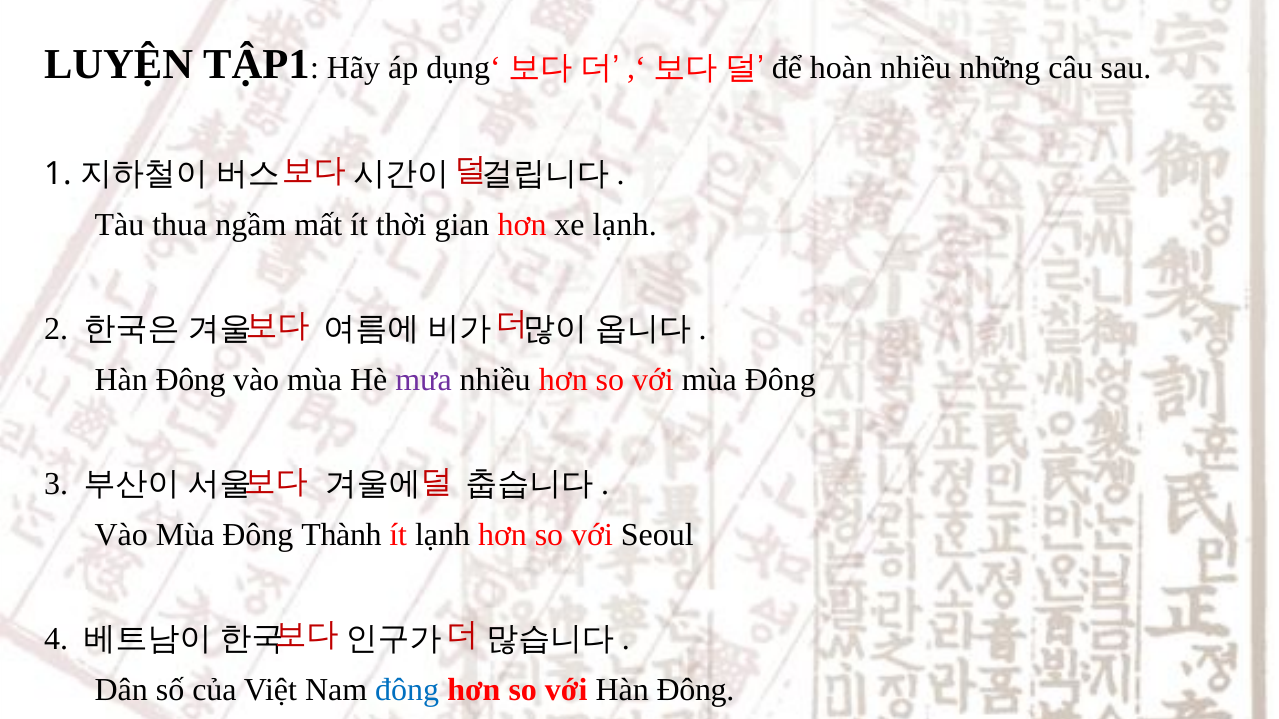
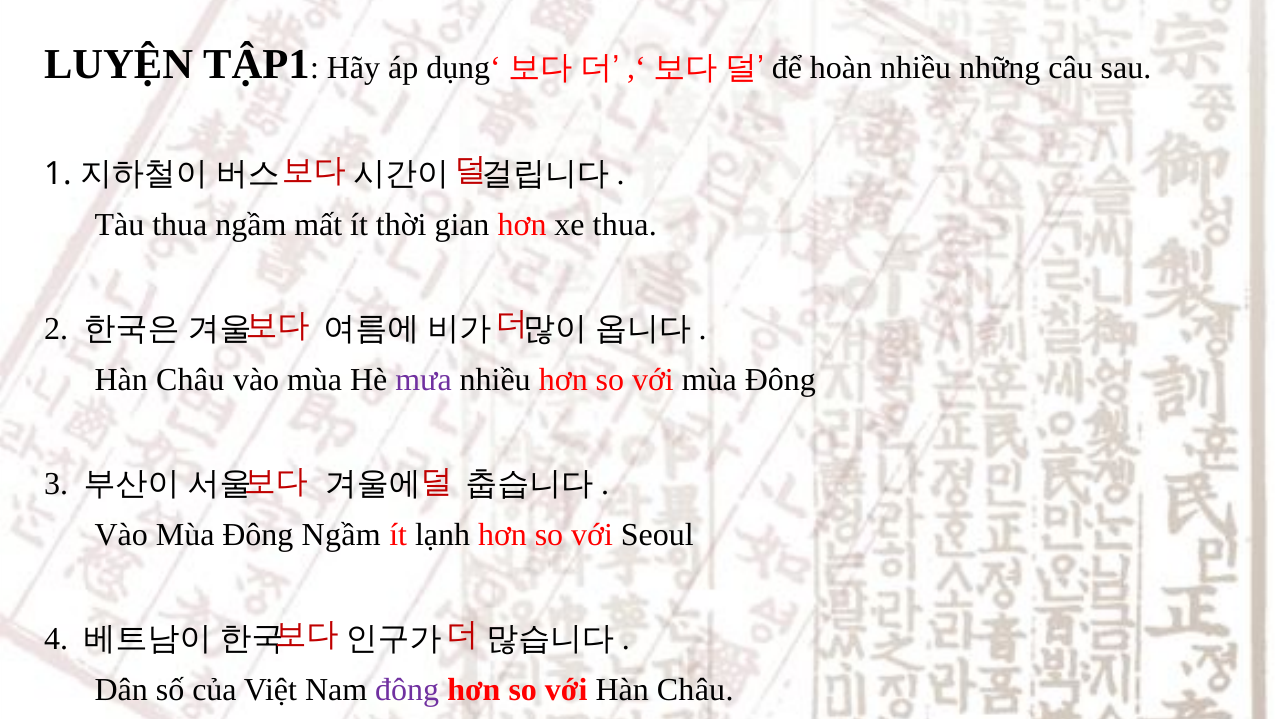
xe lạnh: lạnh -> thua
Đông at (191, 381): Đông -> Châu
Đông Thành: Thành -> Ngầm
đông at (407, 691) colour: blue -> purple
với Hàn Đông: Đông -> Châu
